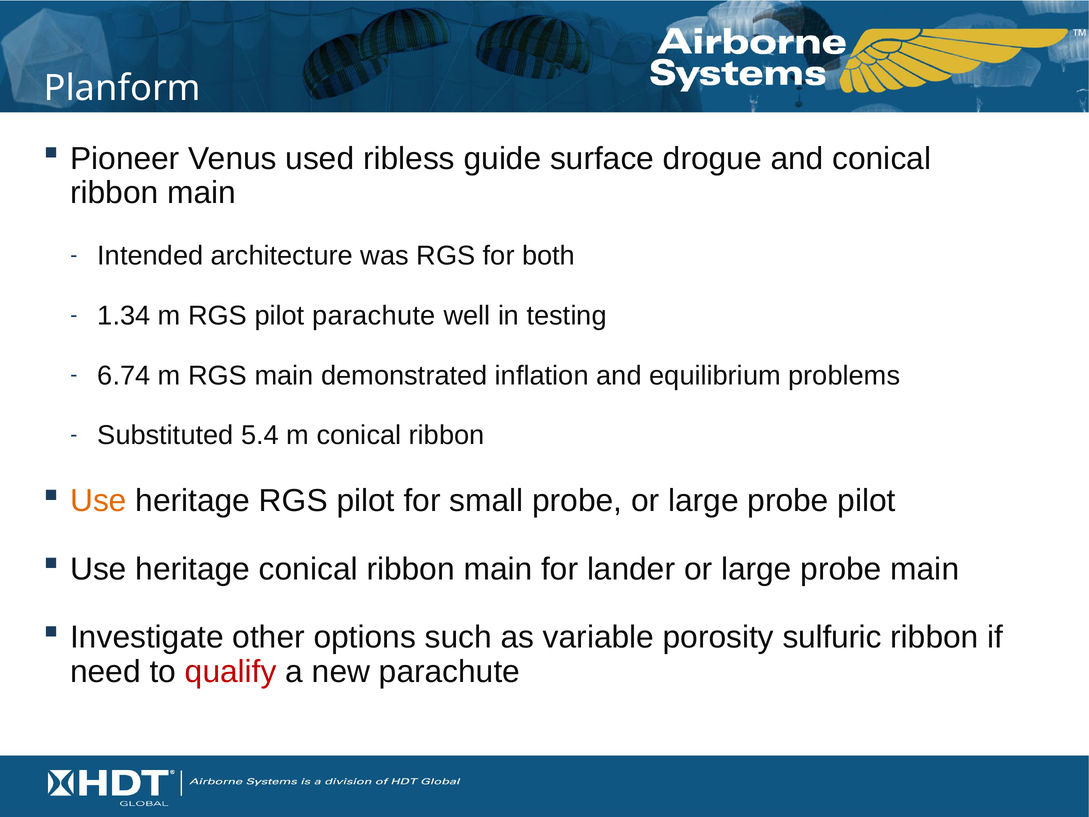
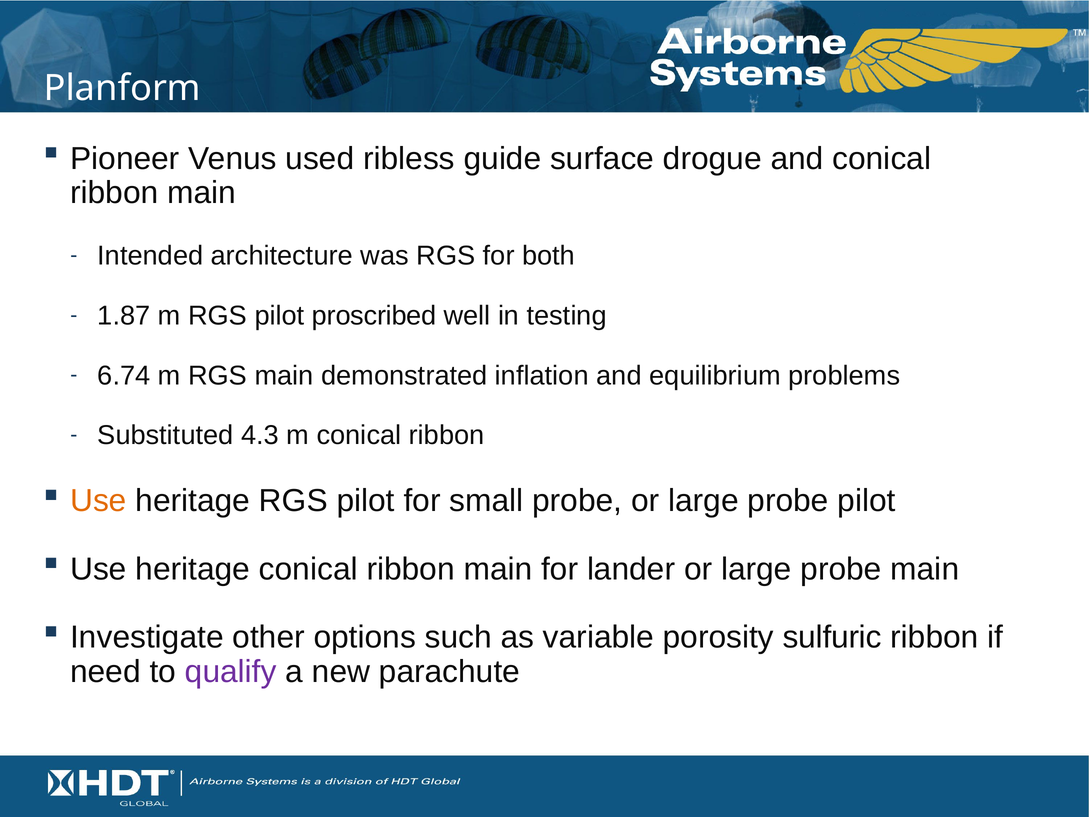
1.34: 1.34 -> 1.87
pilot parachute: parachute -> proscribed
5.4: 5.4 -> 4.3
qualify colour: red -> purple
